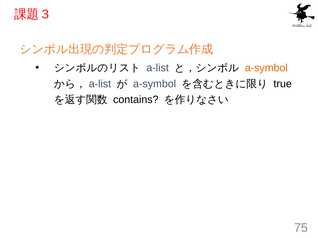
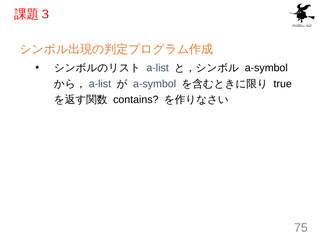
a-symbol at (266, 68) colour: orange -> black
